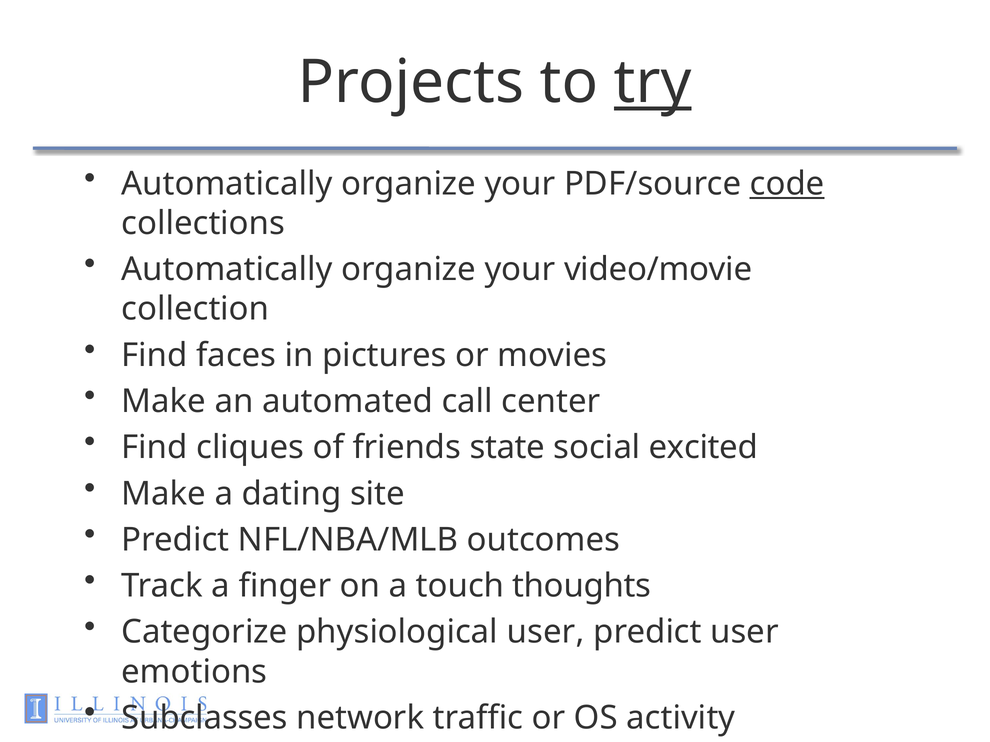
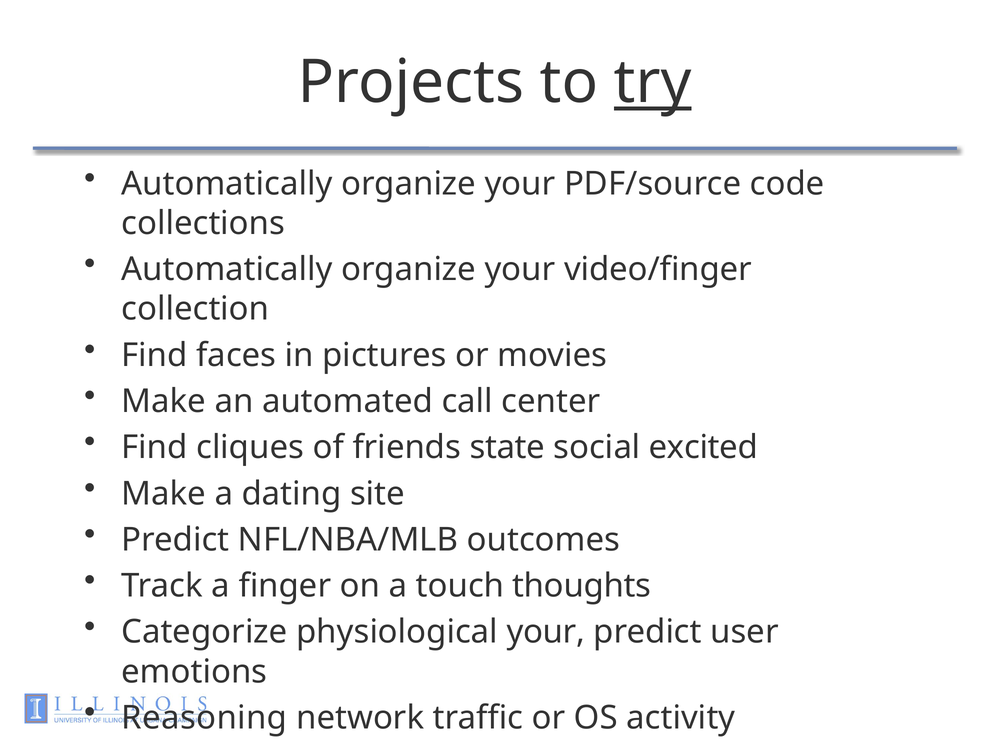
code underline: present -> none
video/movie: video/movie -> video/finger
physiological user: user -> your
Subclasses: Subclasses -> Reasoning
